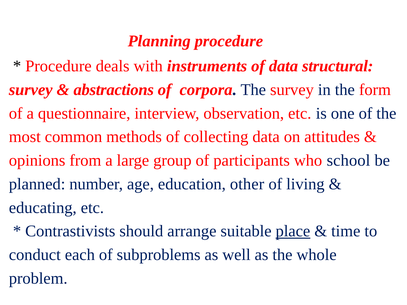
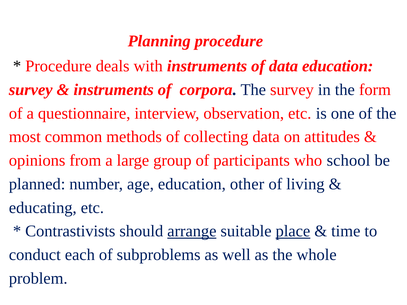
data structural: structural -> education
abstractions at (114, 90): abstractions -> instruments
arrange underline: none -> present
